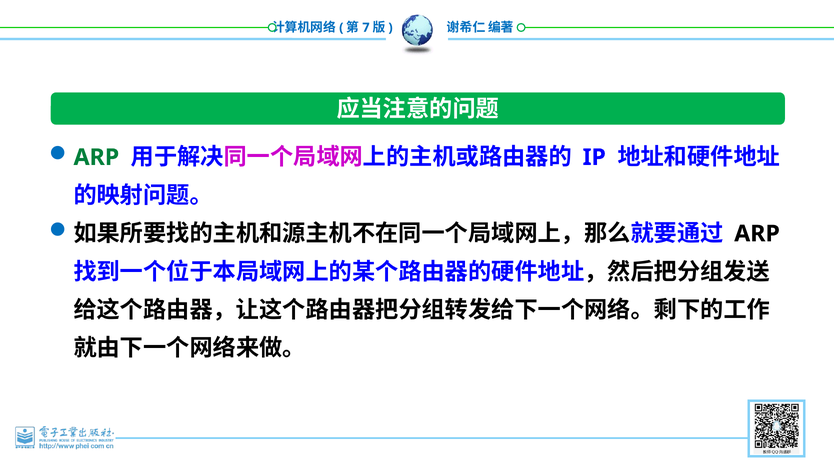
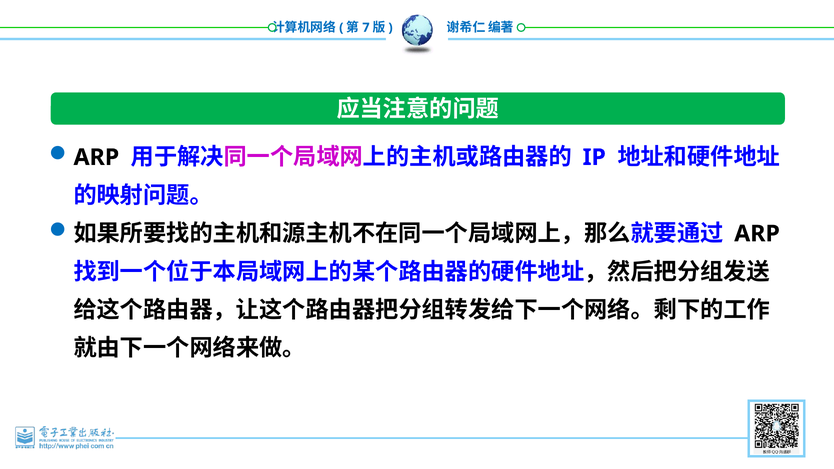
ARP at (96, 157) colour: green -> black
